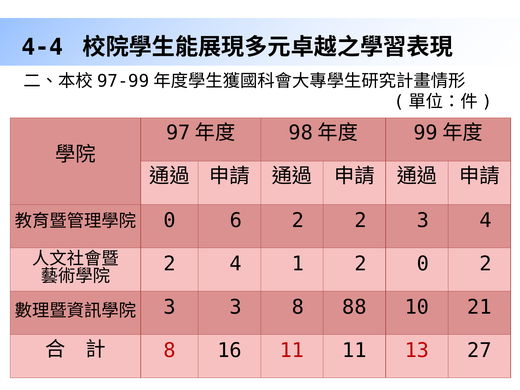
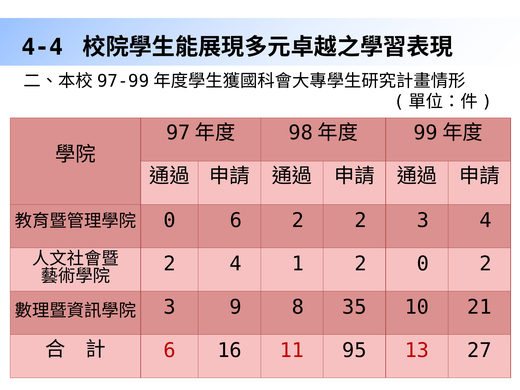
3 3: 3 -> 9
88: 88 -> 35
8 at (169, 350): 8 -> 6
11 11: 11 -> 95
